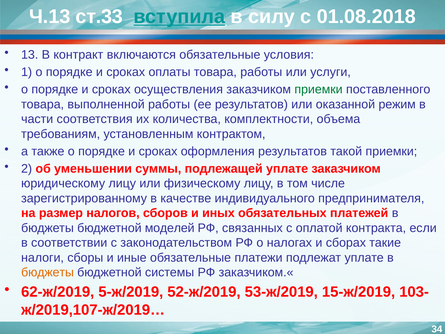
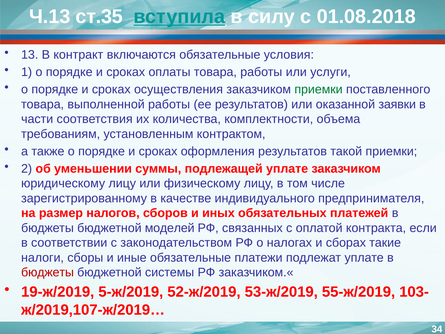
ст.33: ст.33 -> ст.35
режим: режим -> заявки
бюджеты at (48, 272) colour: orange -> red
62-ж/2019: 62-ж/2019 -> 19-ж/2019
15-ж/2019: 15-ж/2019 -> 55-ж/2019
